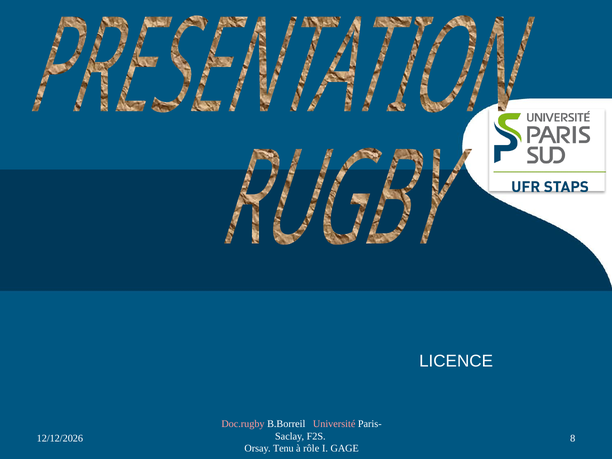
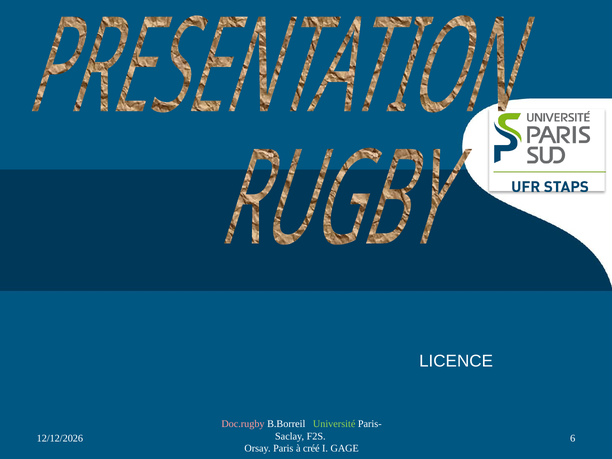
Université colour: pink -> light green
8: 8 -> 6
Tenu: Tenu -> Paris
rôle: rôle -> créé
